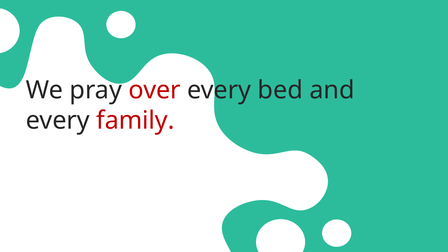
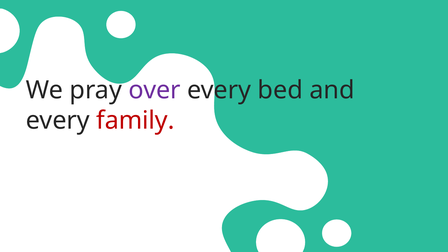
over colour: red -> purple
